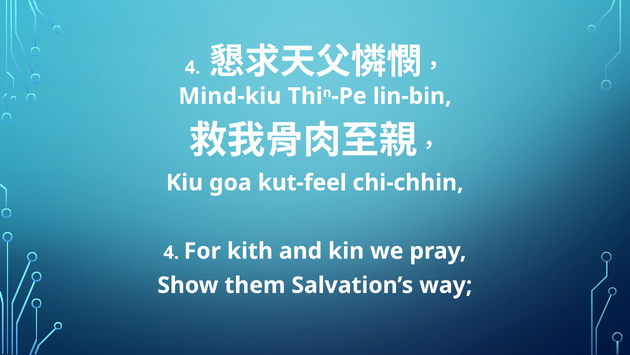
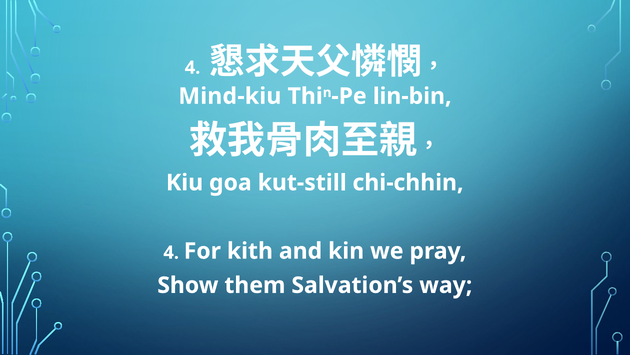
kut-feel: kut-feel -> kut-still
